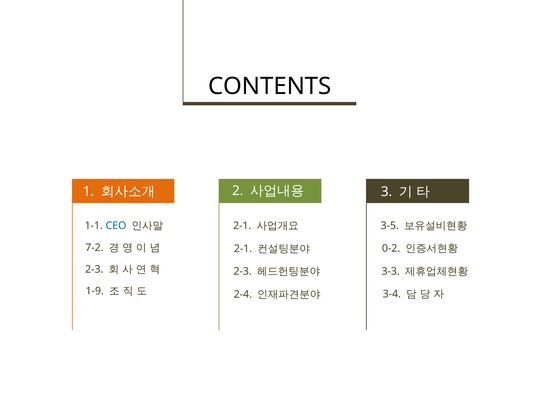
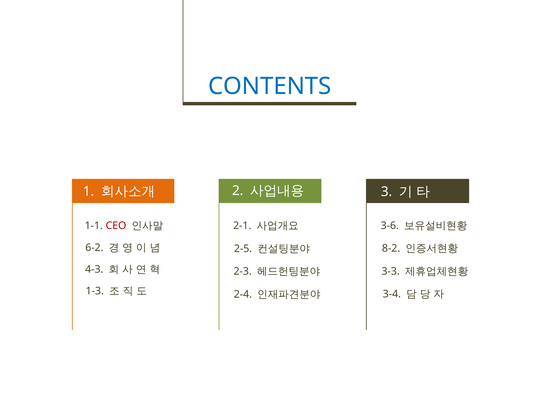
CONTENTS colour: black -> blue
CEO colour: blue -> red
3-5: 3-5 -> 3-6
7-2: 7-2 -> 6-2
0-2: 0-2 -> 8-2
2-1 at (243, 249): 2-1 -> 2-5
2-3 at (94, 269): 2-3 -> 4-3
1-9: 1-9 -> 1-3
